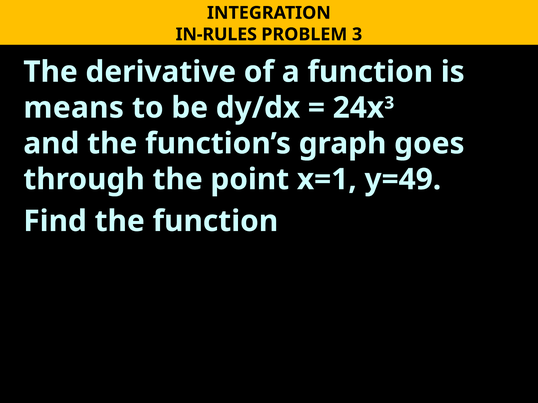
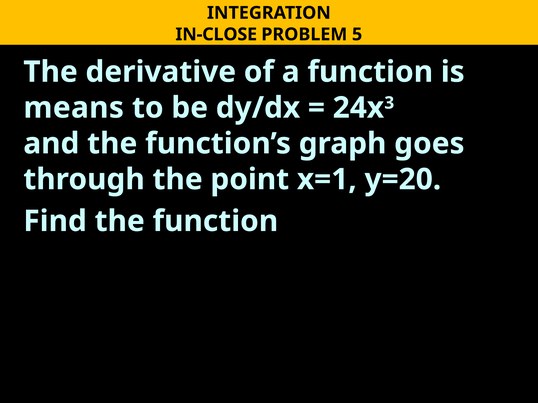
IN-RULES: IN-RULES -> IN-CLOSE
PROBLEM 3: 3 -> 5
y=49: y=49 -> y=20
